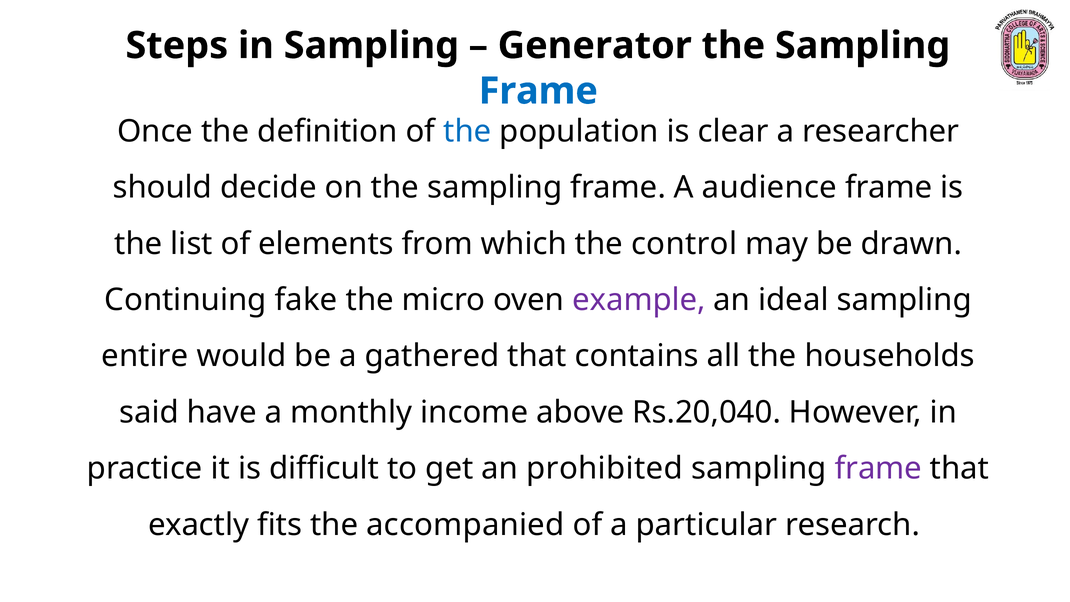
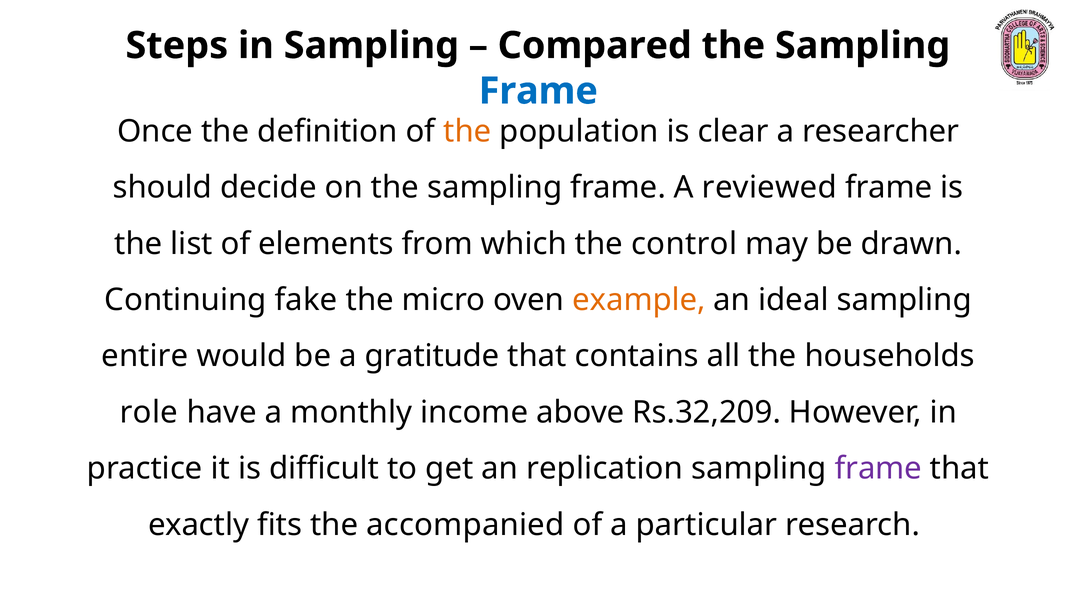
Generator: Generator -> Compared
the at (467, 131) colour: blue -> orange
audience: audience -> reviewed
example colour: purple -> orange
gathered: gathered -> gratitude
said: said -> role
Rs.20,040: Rs.20,040 -> Rs.32,209
prohibited: prohibited -> replication
